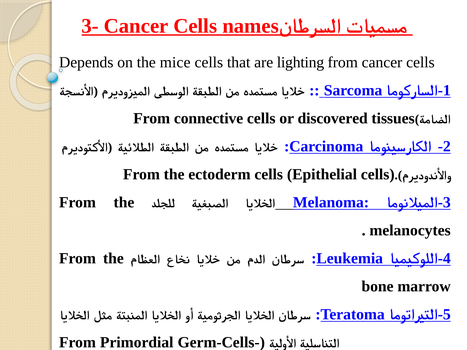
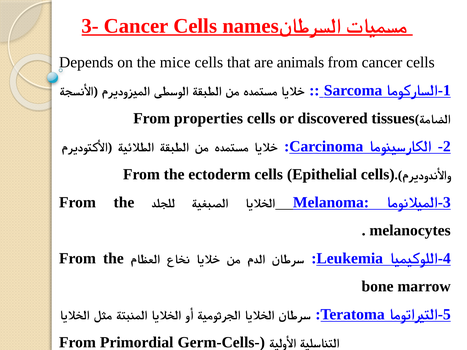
lighting: lighting -> animals
connective: connective -> properties
